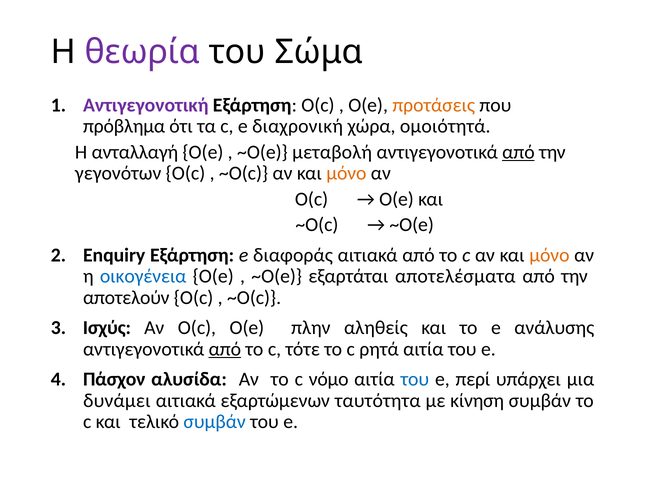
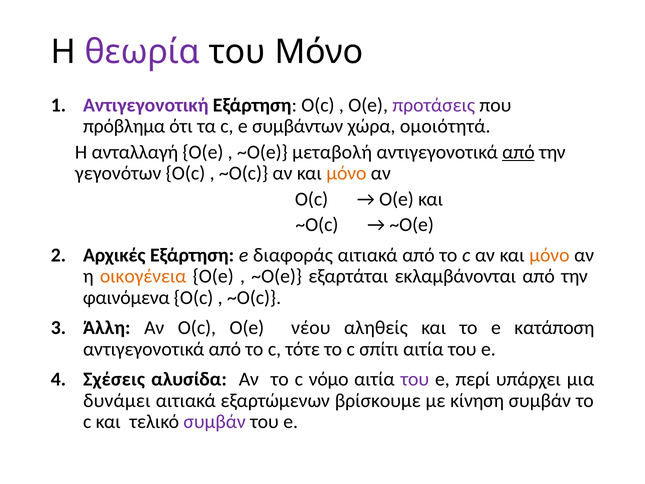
του Σώμα: Σώμα -> Μόνο
προτάσεις colour: orange -> purple
διαχρονική: διαχρονική -> συμβάντων
Enquiry: Enquiry -> Αρχικές
οικογένεια colour: blue -> orange
αποτελέσµατα: αποτελέσµατα -> εκλαμβάνονται
αποτελούν: αποτελούν -> φαινόμενα
Ισχύς: Ισχύς -> Άλλη
πλην: πλην -> νέου
ανάλυσης: ανάλυσης -> κατάποση
από at (225, 349) underline: present -> none
ρητά: ρητά -> σπίτι
Πάσχον: Πάσχον -> Σχέσεις
του at (415, 379) colour: blue -> purple
ταυτότητα: ταυτότητα -> βρίσκουμε
συμβάν at (215, 422) colour: blue -> purple
